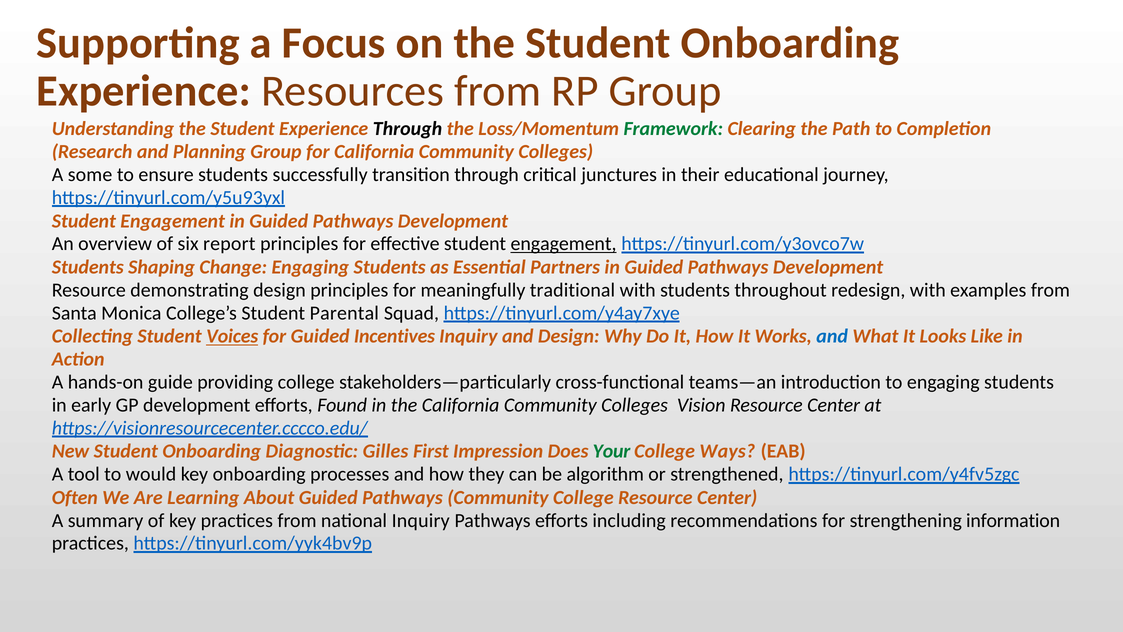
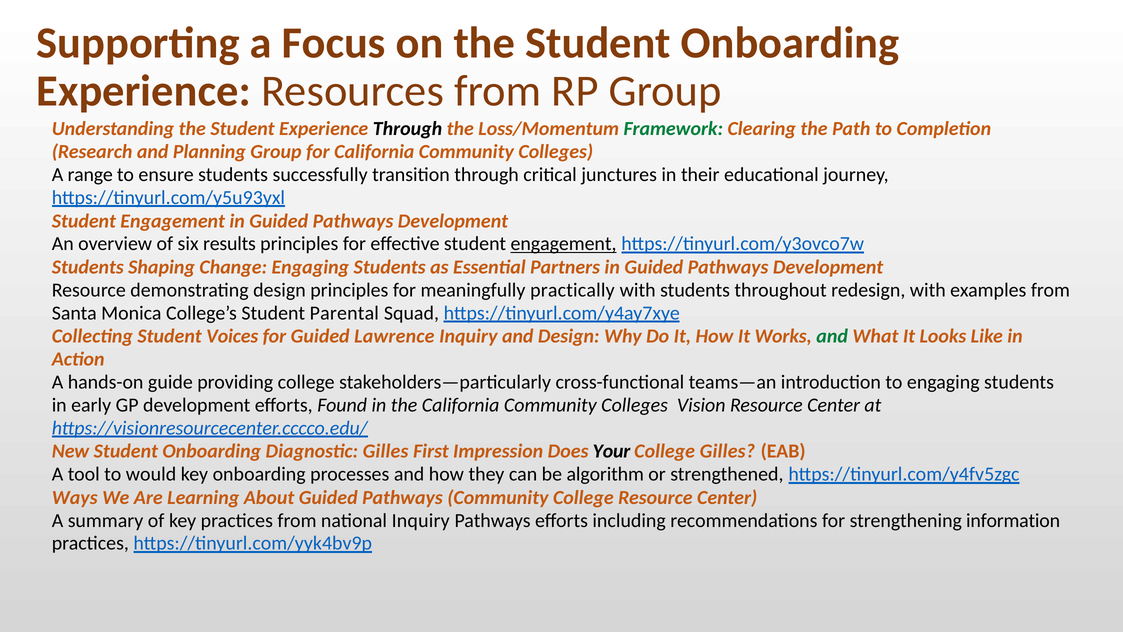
some: some -> range
report: report -> results
traditional: traditional -> practically
Voices underline: present -> none
Incentives: Incentives -> Lawrence
and at (832, 336) colour: blue -> green
Your colour: green -> black
College Ways: Ways -> Gilles
Often: Often -> Ways
